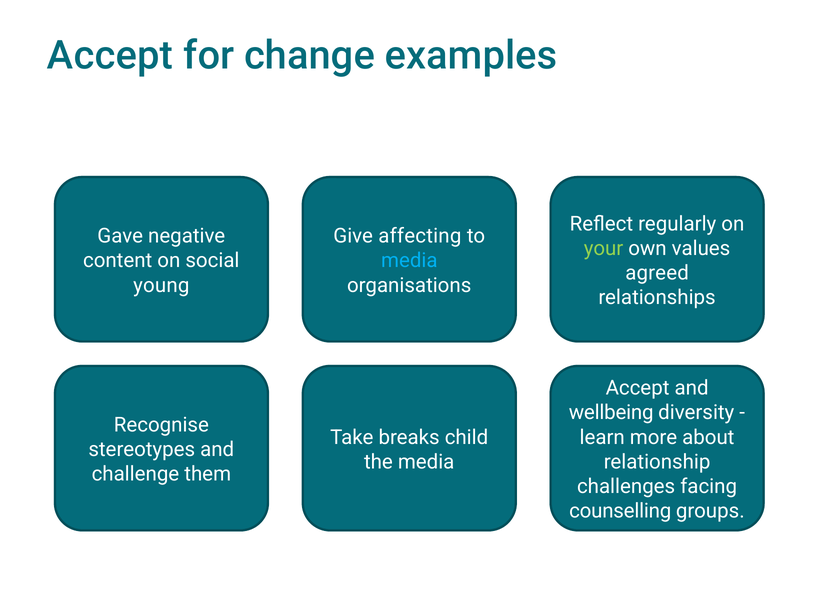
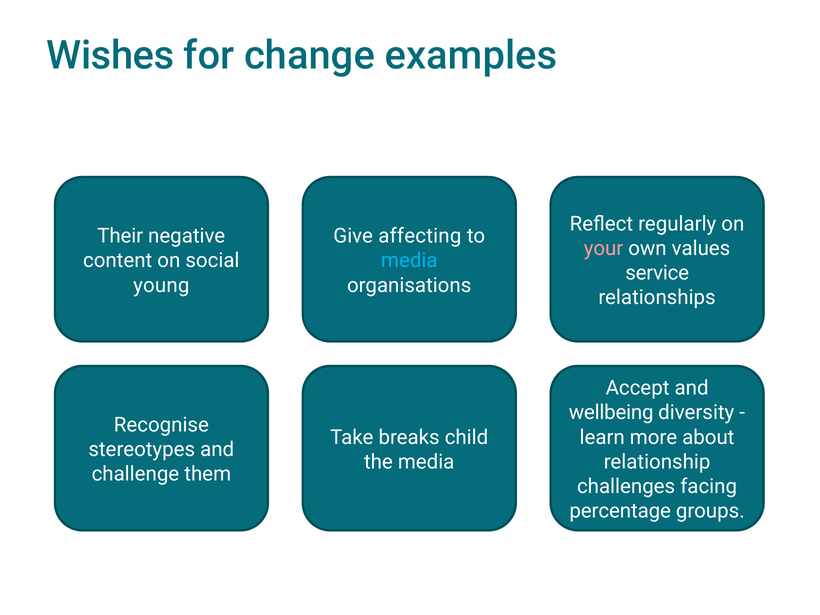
Accept at (110, 56): Accept -> Wishes
Gave: Gave -> Their
your colour: light green -> pink
agreed: agreed -> service
counselling: counselling -> percentage
